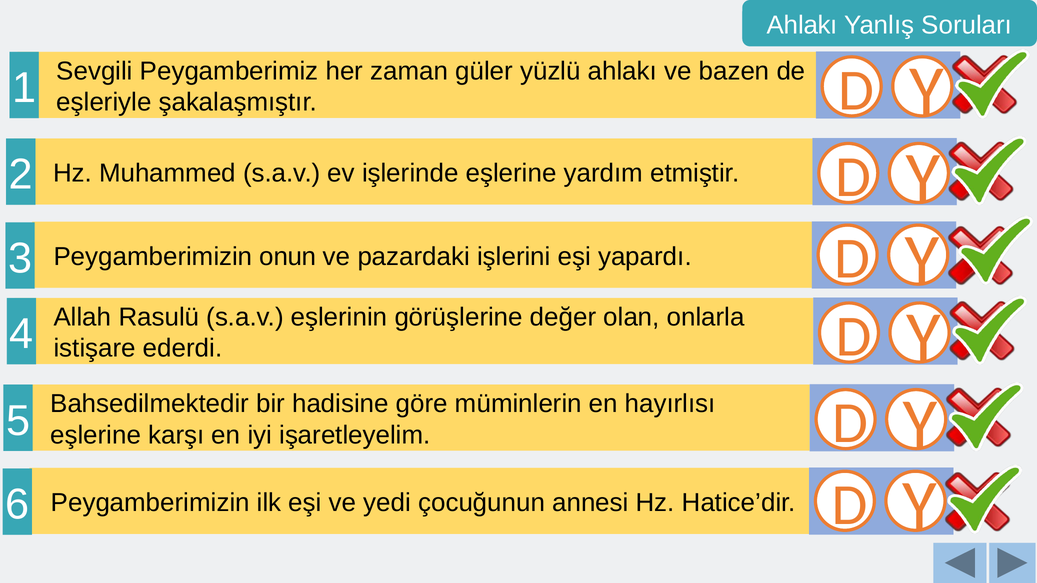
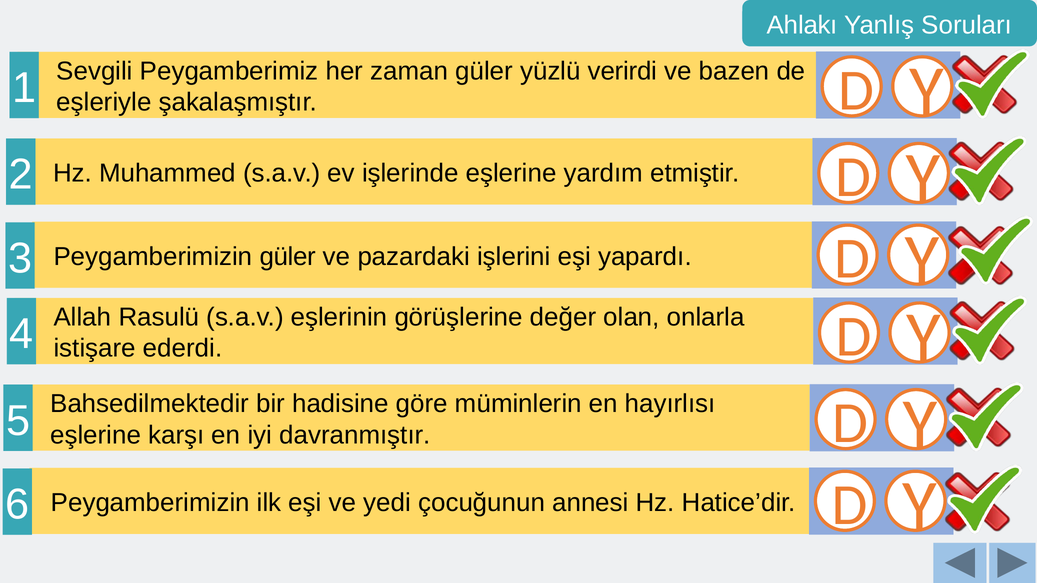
yüzlü ahlakı: ahlakı -> verirdi
Peygamberimizin onun: onun -> güler
işaretleyelim: işaretleyelim -> davranmıştır
